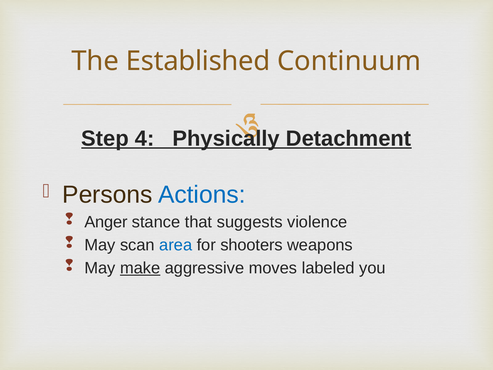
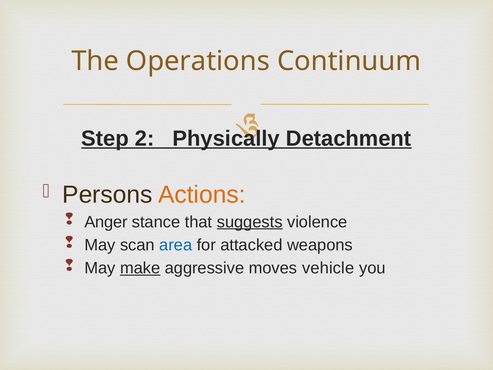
Established: Established -> Operations
4: 4 -> 2
Actions colour: blue -> orange
suggests underline: none -> present
shooters: shooters -> attacked
labeled: labeled -> vehicle
